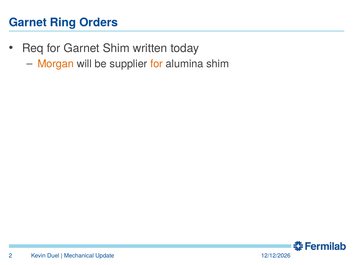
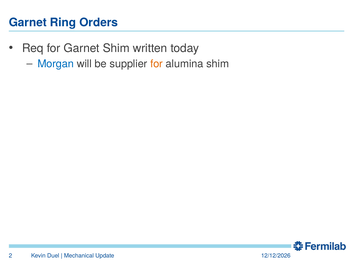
Morgan colour: orange -> blue
